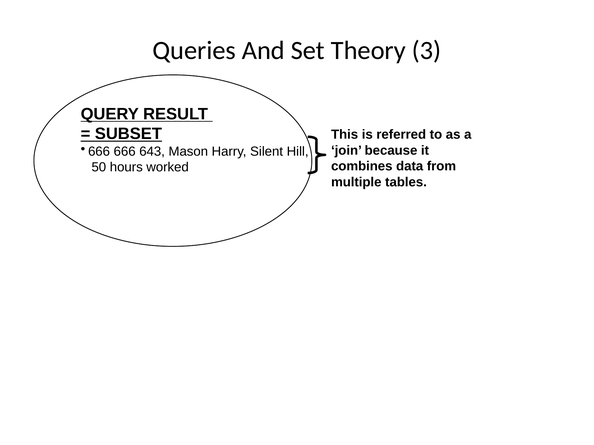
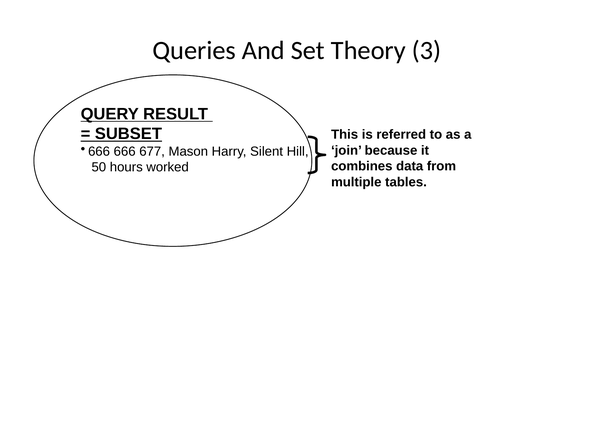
643: 643 -> 677
